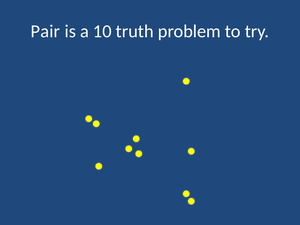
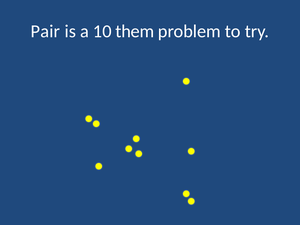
truth: truth -> them
